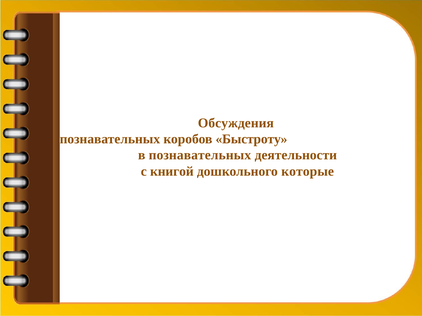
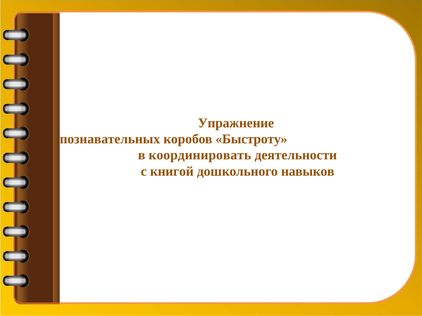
Обсуждения: Обсуждения -> Упражнение
в познавательных: познавательных -> координировать
которые: которые -> навыков
